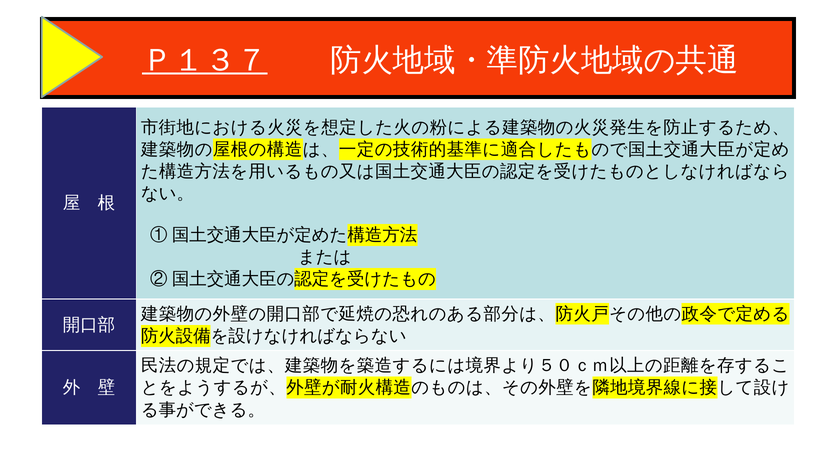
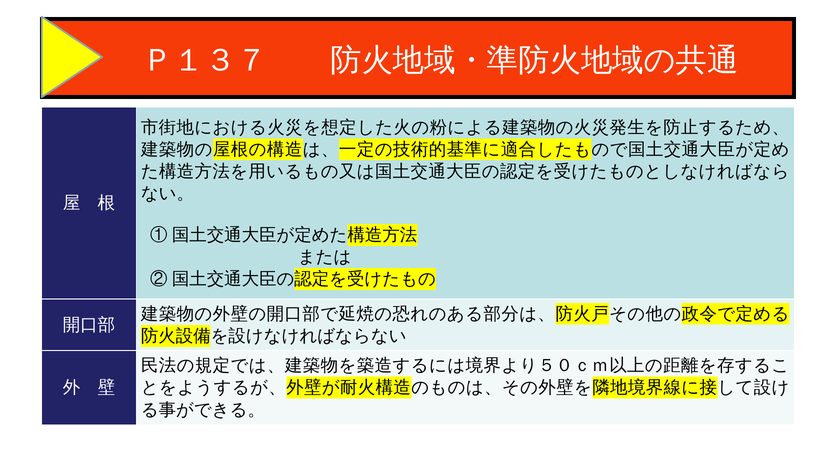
Ｐ１３７ underline: present -> none
